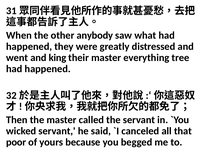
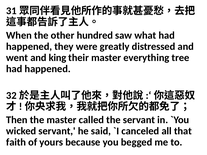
anybody: anybody -> hundred
poor: poor -> faith
